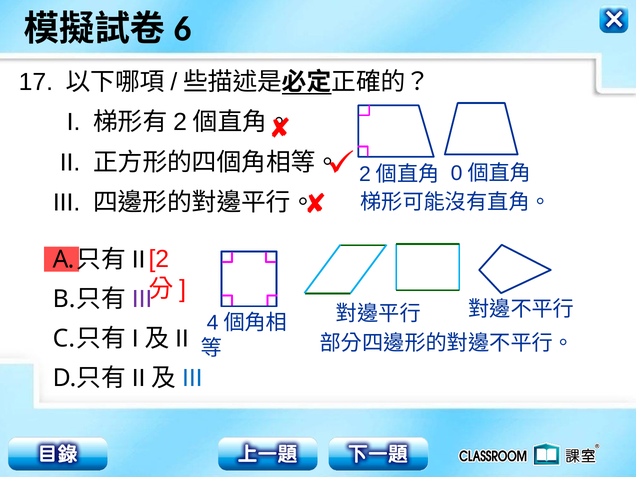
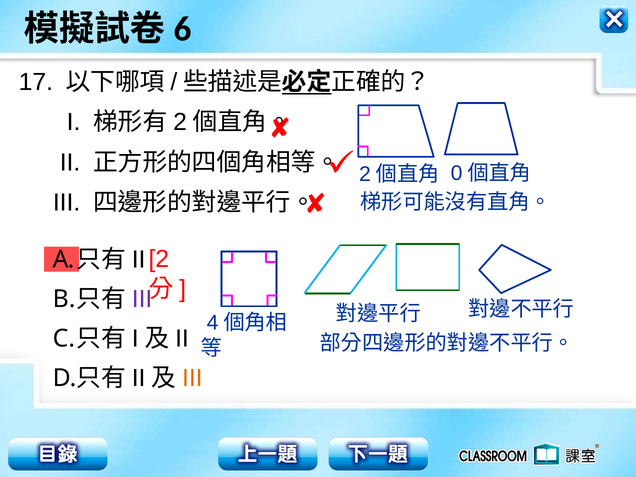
III at (192, 378) colour: blue -> orange
